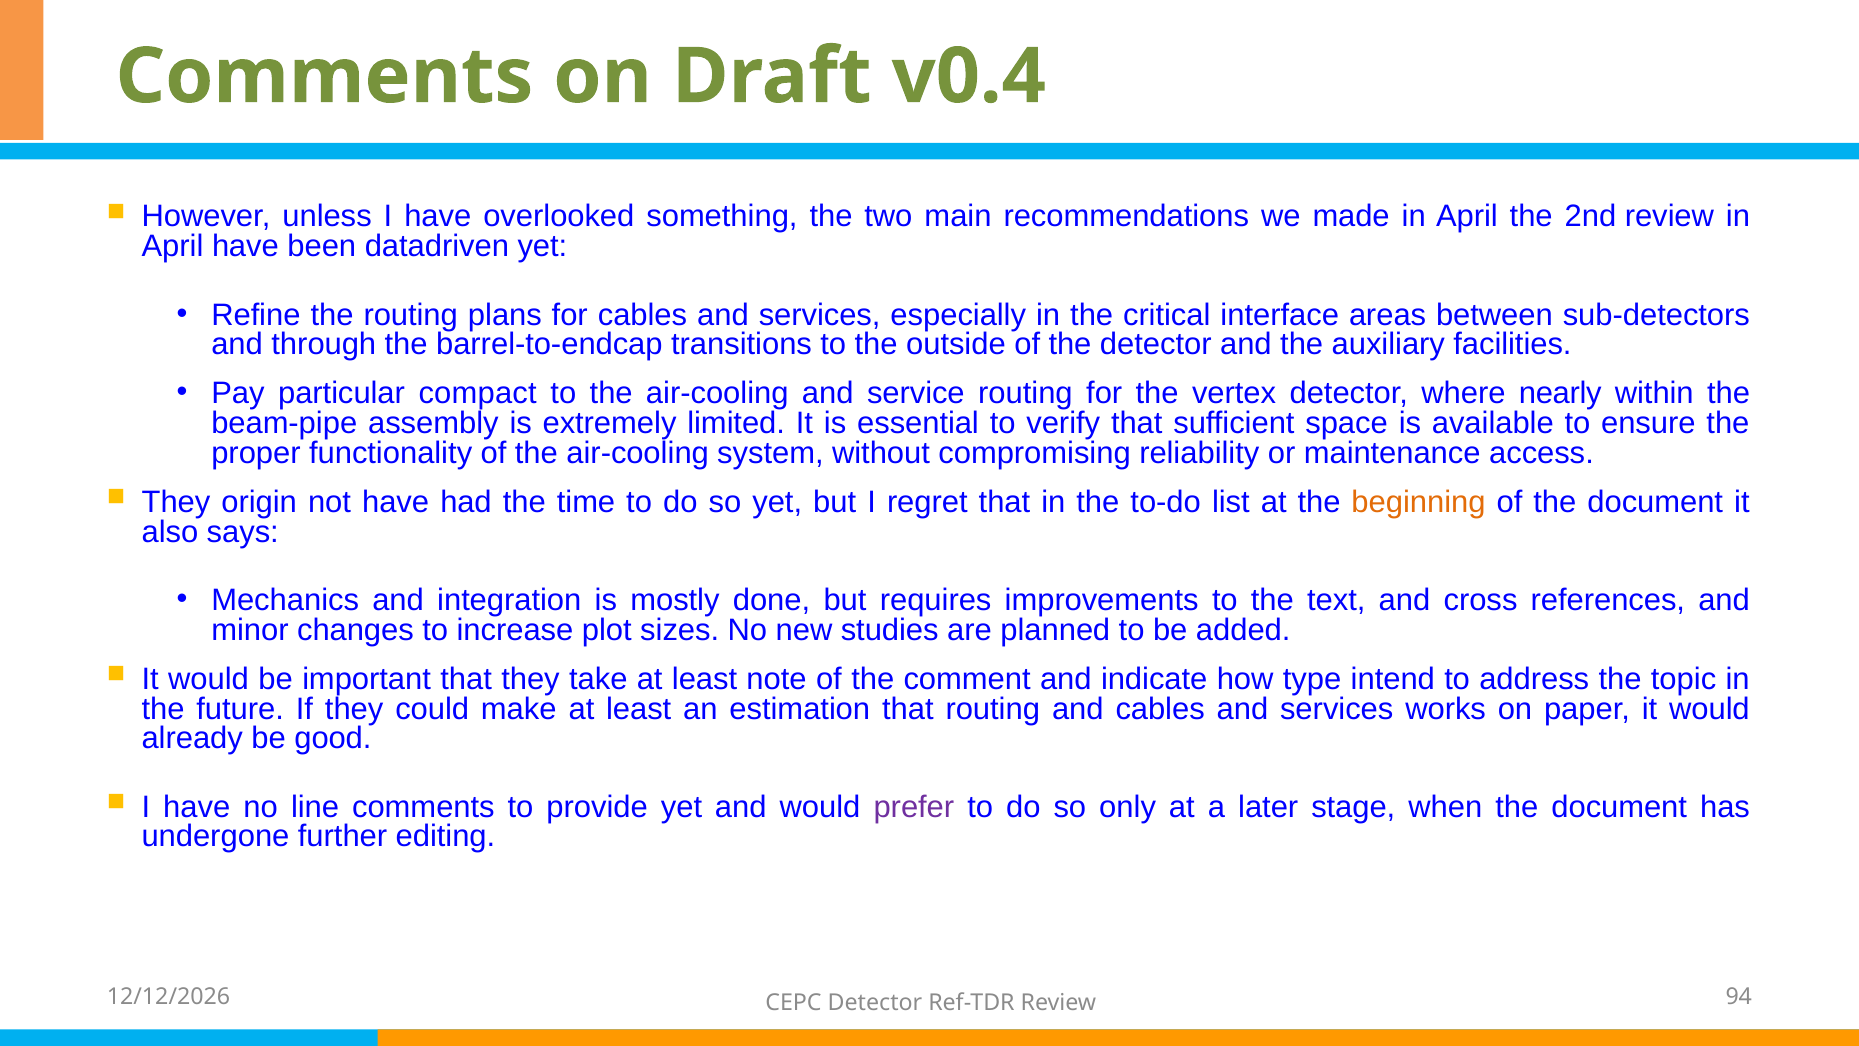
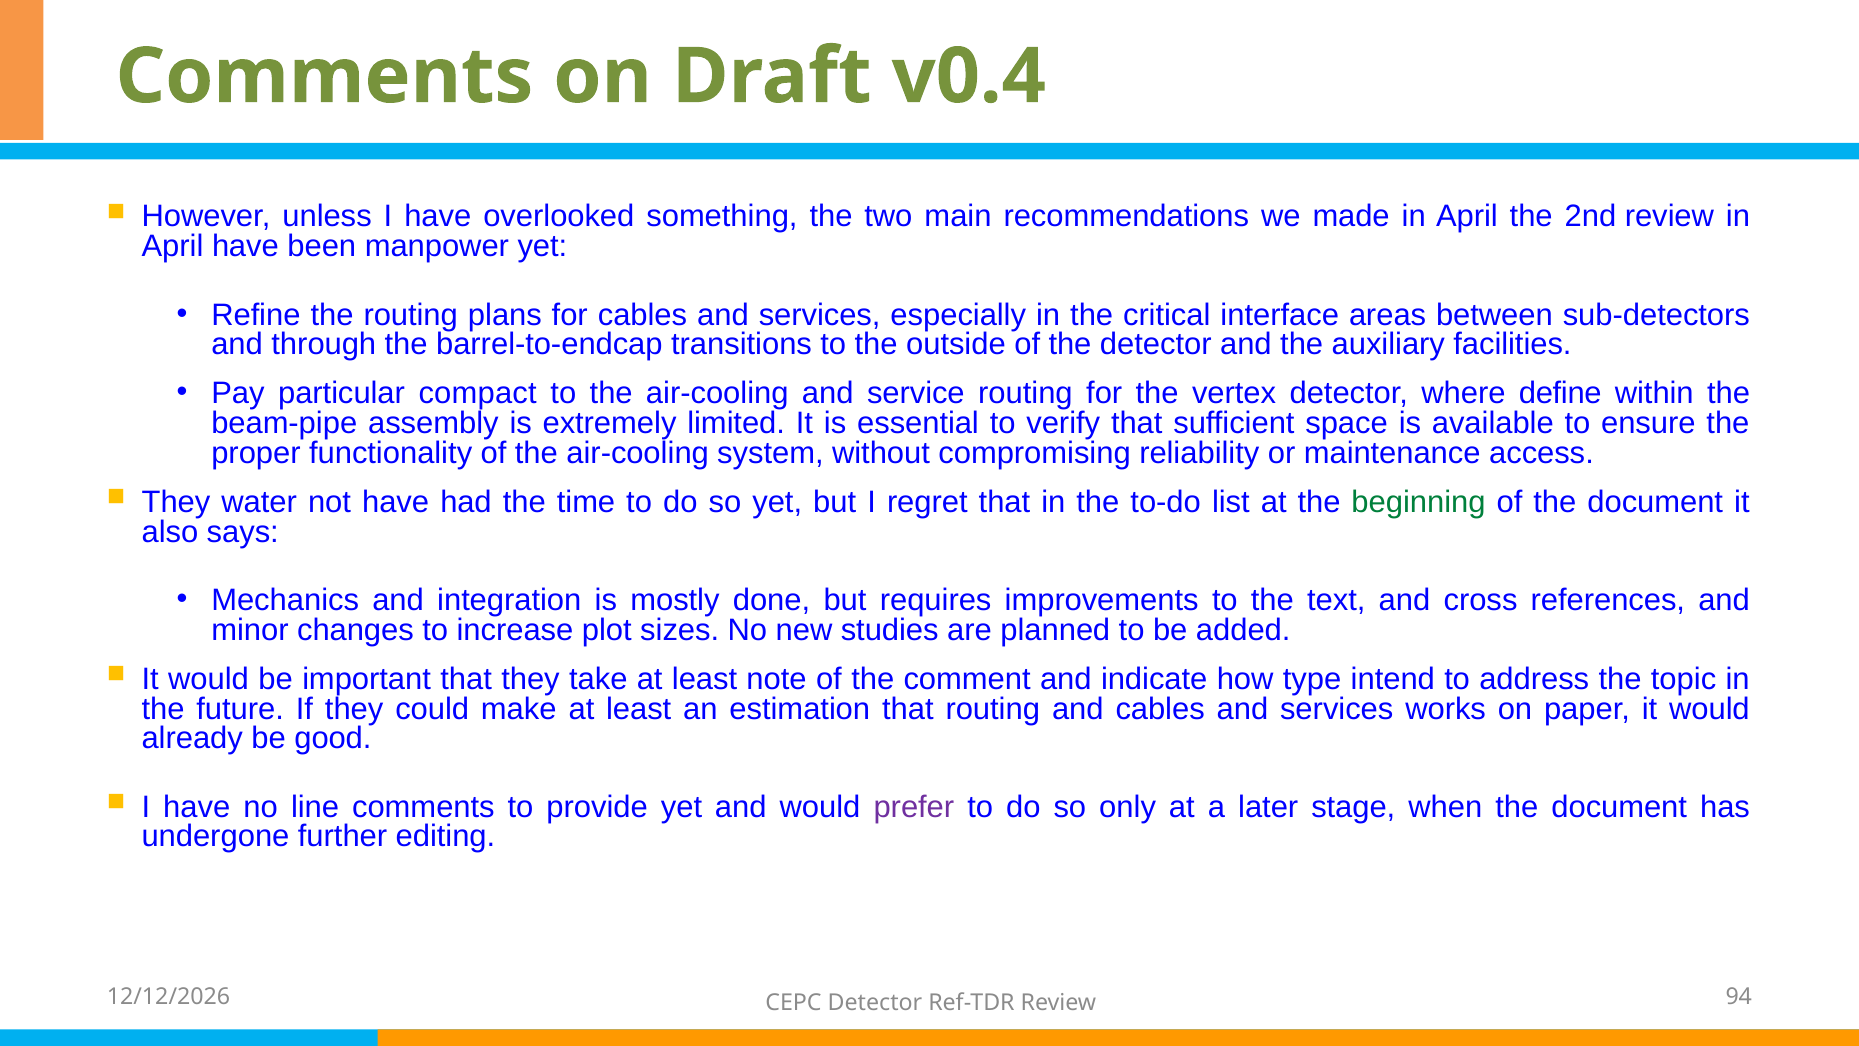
datadriven: datadriven -> manpower
nearly: nearly -> define
origin: origin -> water
beginning colour: orange -> green
